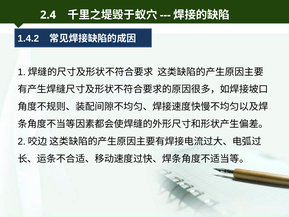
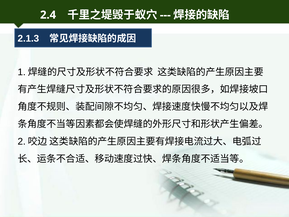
1.4.2: 1.4.2 -> 2.1.3
